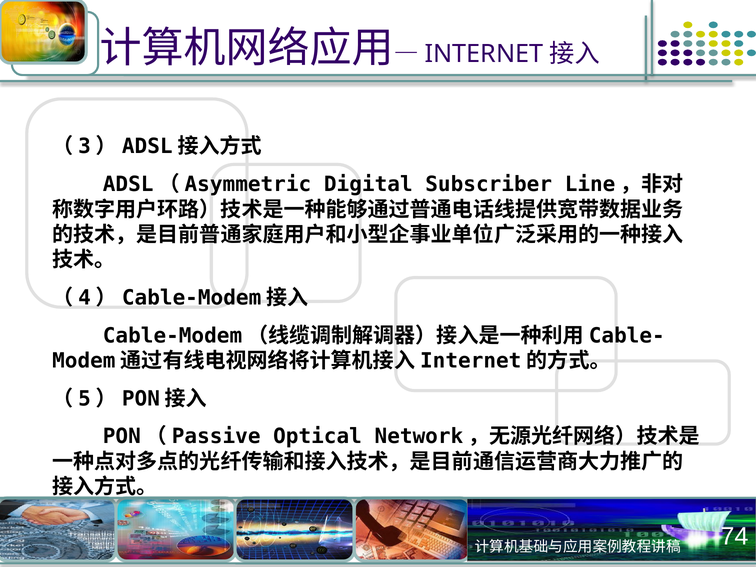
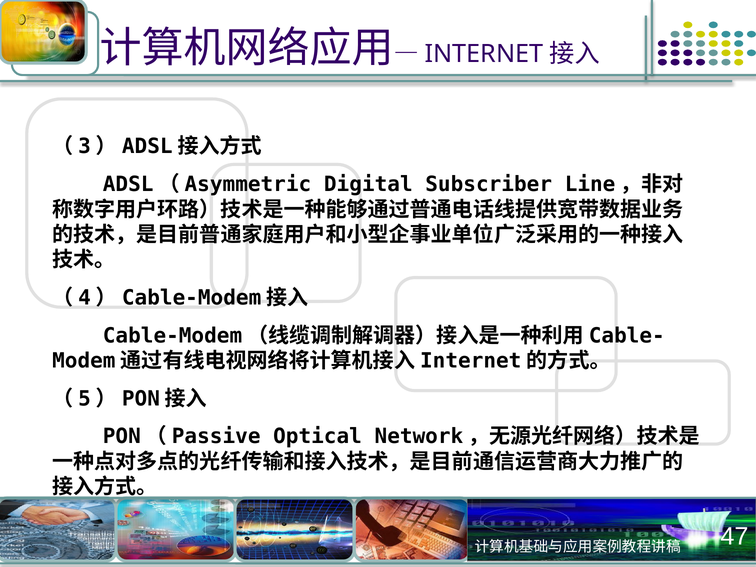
74: 74 -> 47
